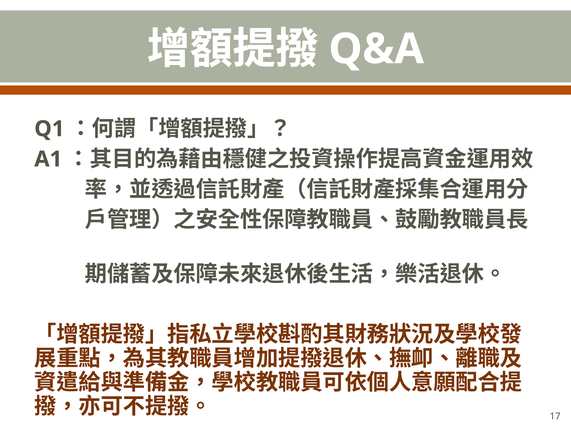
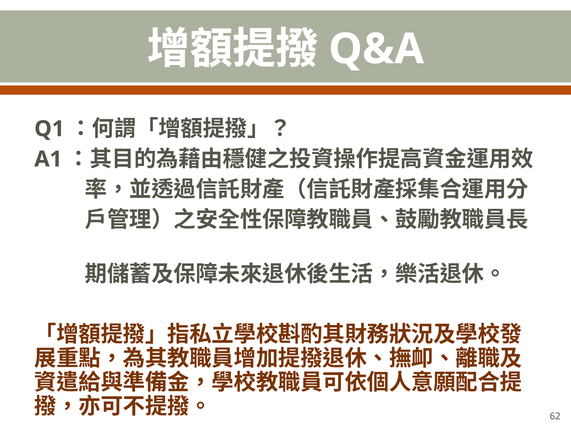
17: 17 -> 62
